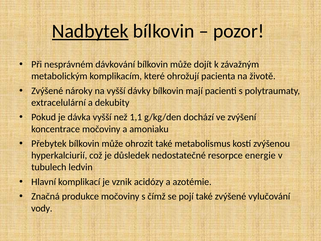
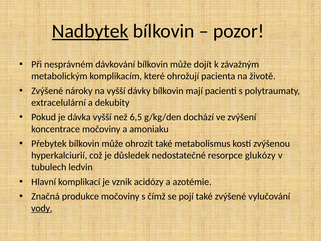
1,1: 1,1 -> 6,5
energie: energie -> glukózy
vody underline: none -> present
